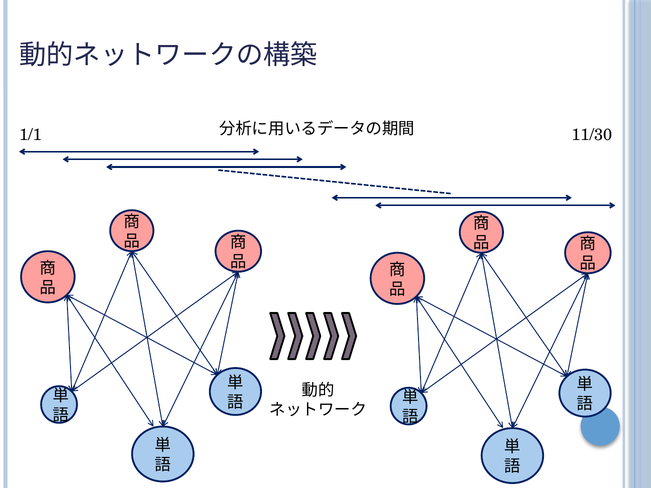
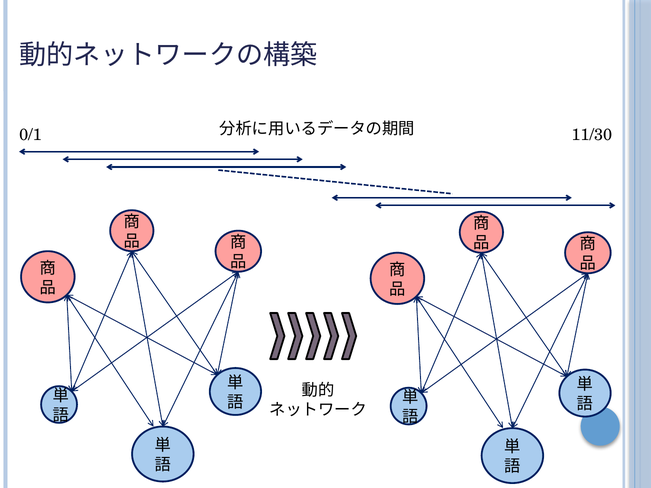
1/1: 1/1 -> 0/1
